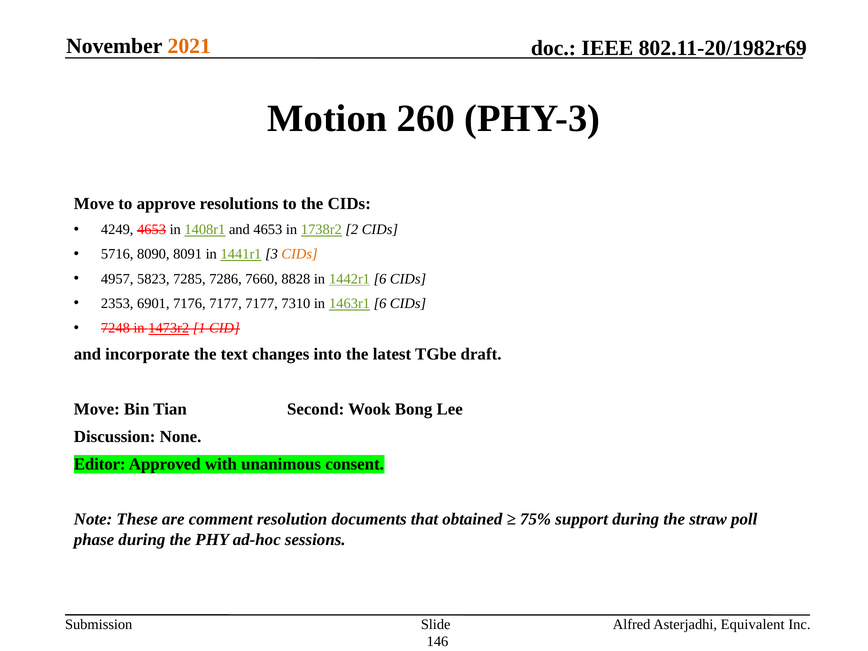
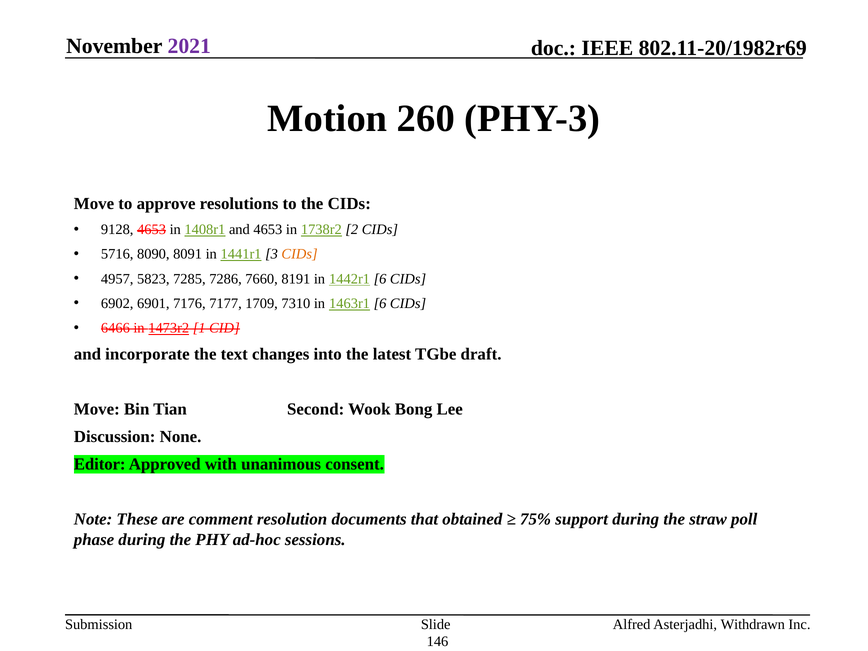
2021 colour: orange -> purple
4249: 4249 -> 9128
8828: 8828 -> 8191
2353: 2353 -> 6902
7177 7177: 7177 -> 1709
7248: 7248 -> 6466
Equivalent: Equivalent -> Withdrawn
